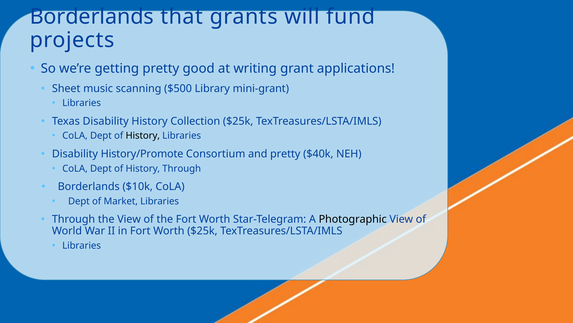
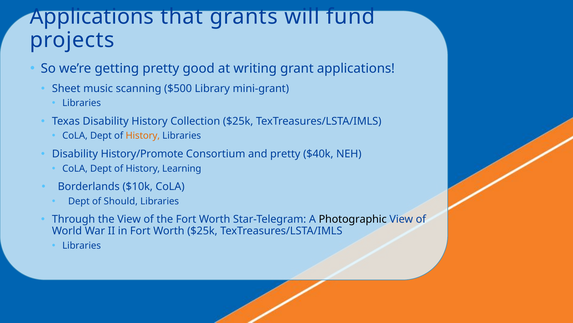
Borderlands at (92, 17): Borderlands -> Applications
History at (143, 136) colour: black -> orange
History Through: Through -> Learning
Market: Market -> Should
